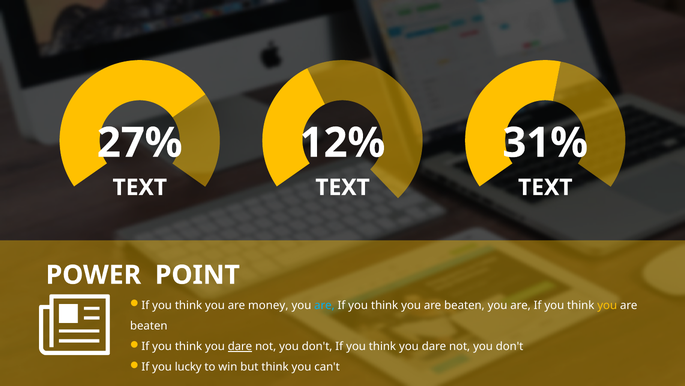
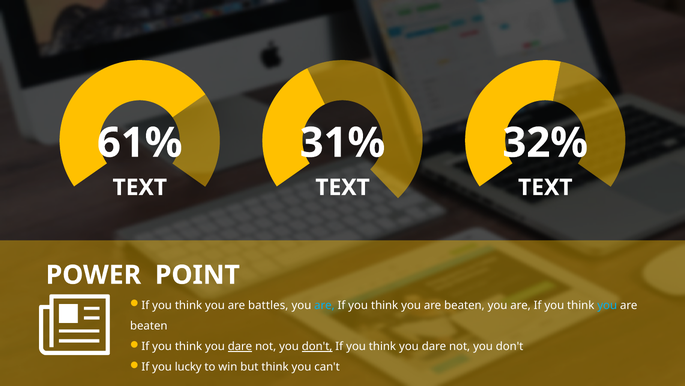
27%: 27% -> 61%
12%: 12% -> 31%
31%: 31% -> 32%
money: money -> battles
you at (607, 305) colour: yellow -> light blue
don't at (317, 346) underline: none -> present
